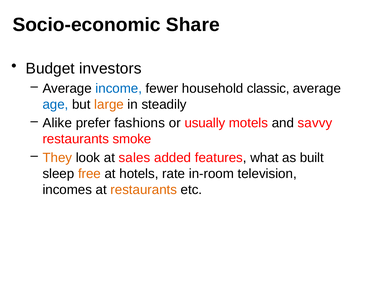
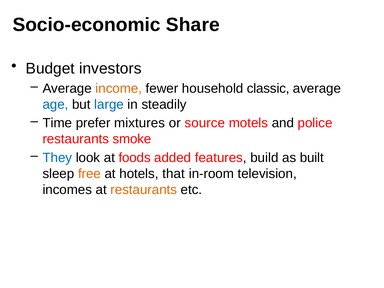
income colour: blue -> orange
large colour: orange -> blue
Alike: Alike -> Time
fashions: fashions -> mixtures
usually: usually -> source
savvy: savvy -> police
They colour: orange -> blue
sales: sales -> foods
what: what -> build
rate: rate -> that
